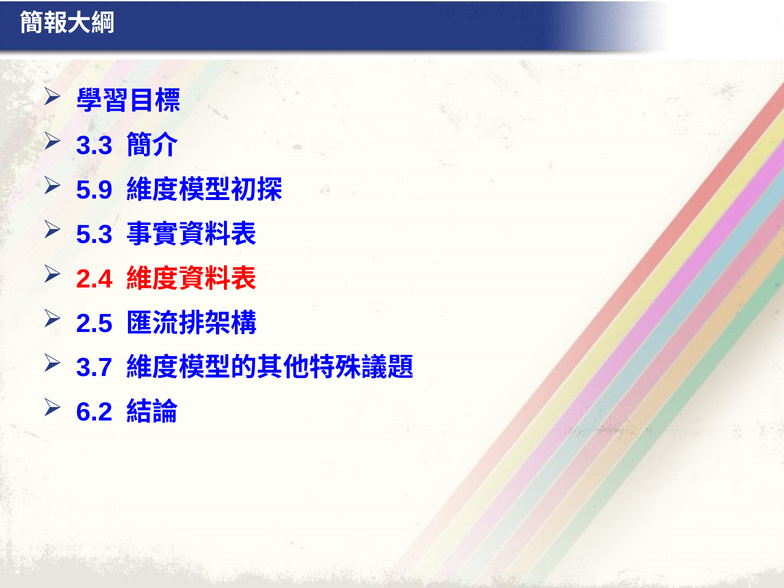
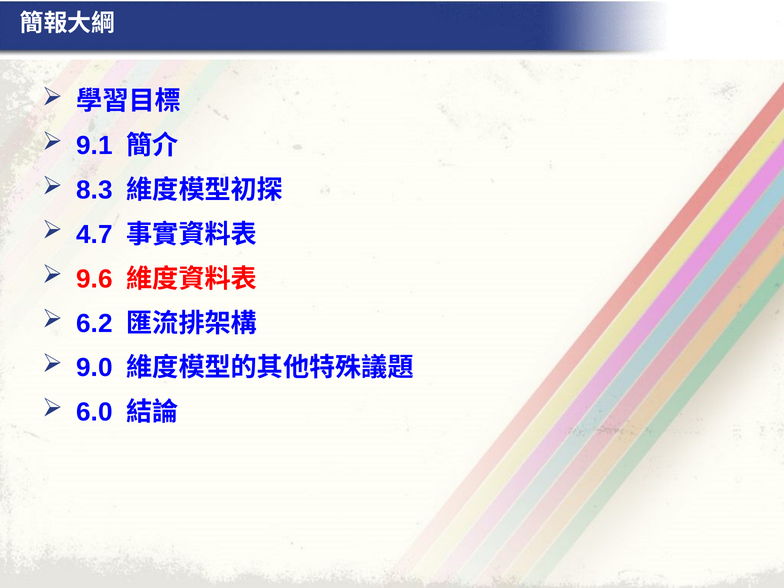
3.3: 3.3 -> 9.1
5.9: 5.9 -> 8.3
5.3: 5.3 -> 4.7
2.4: 2.4 -> 9.6
2.5: 2.5 -> 6.2
3.7: 3.7 -> 9.0
6.2: 6.2 -> 6.0
